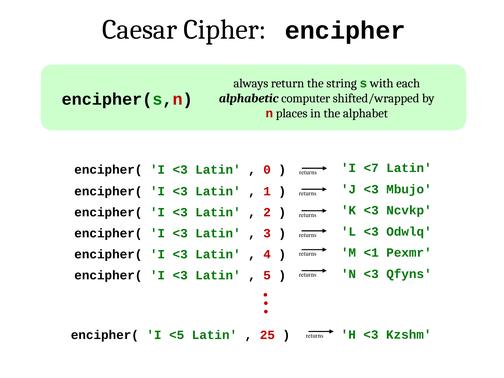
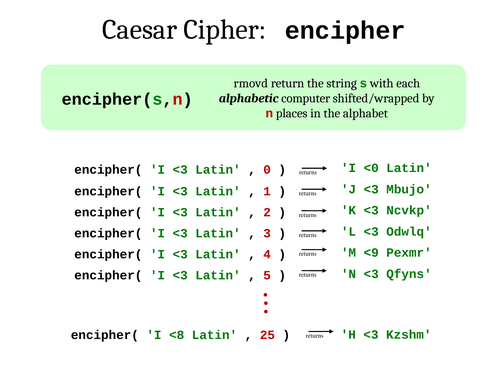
always: always -> rmovd
<7: <7 -> <0
<1: <1 -> <9
<5: <5 -> <8
